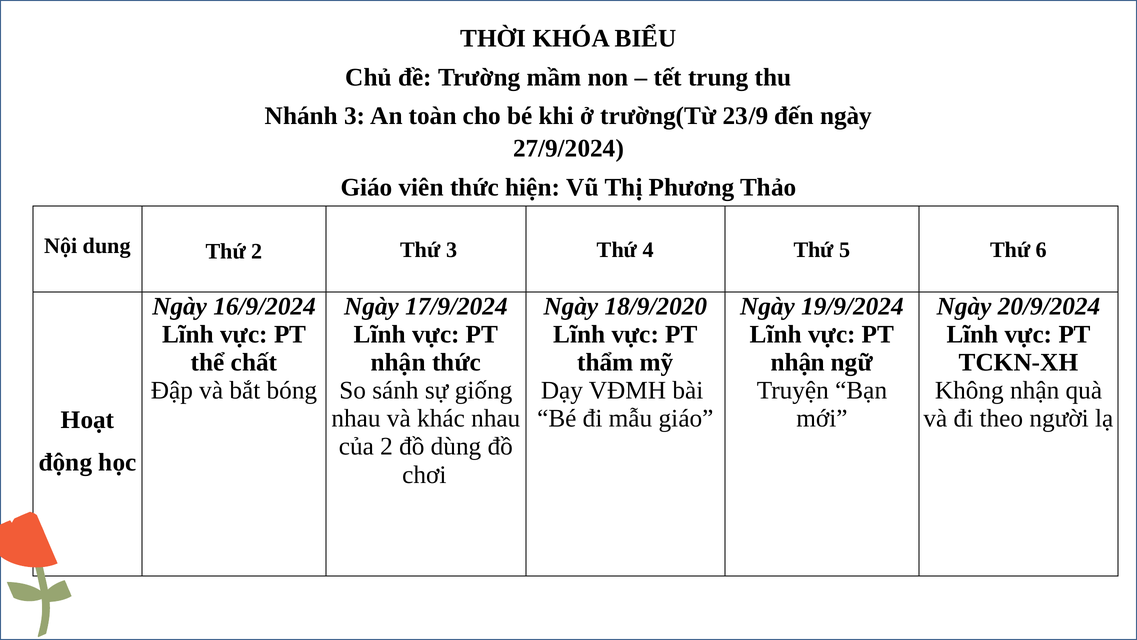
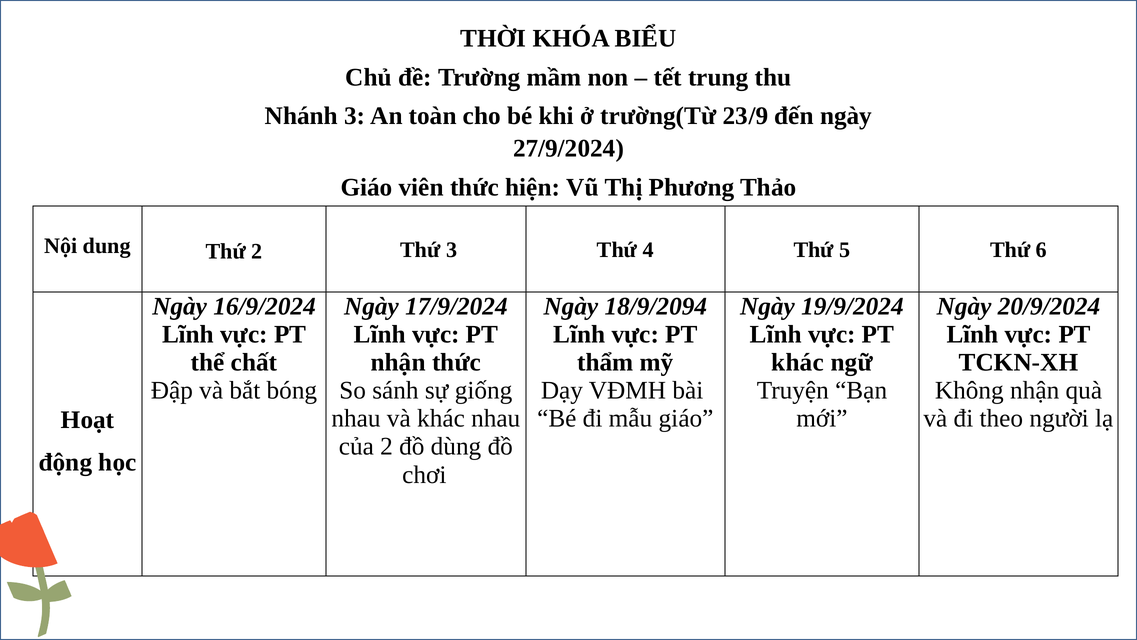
18/9/2020: 18/9/2020 -> 18/9/2094
nhận at (798, 362): nhận -> khác
